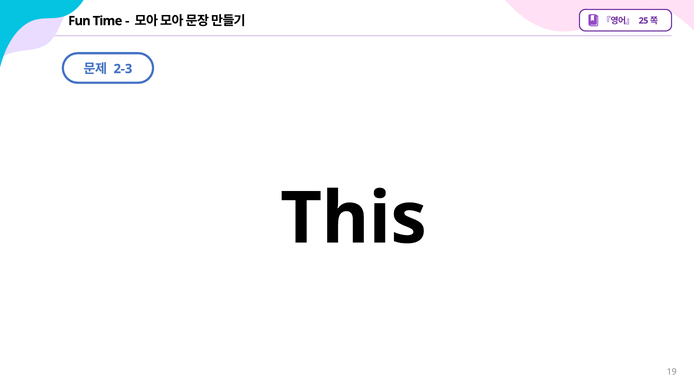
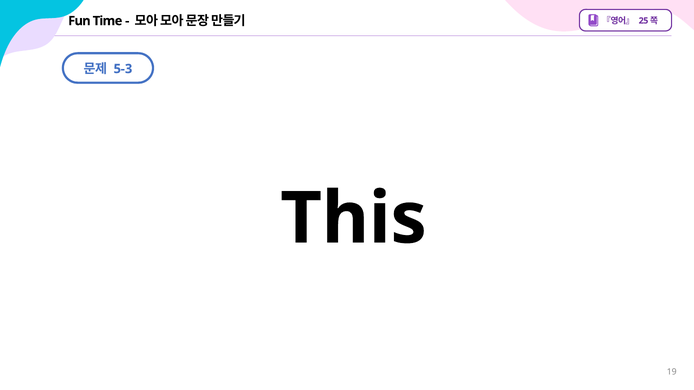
2-3: 2-3 -> 5-3
